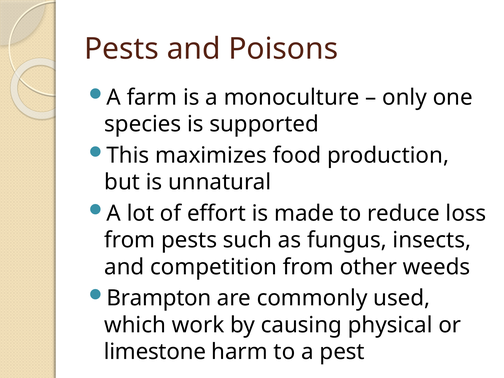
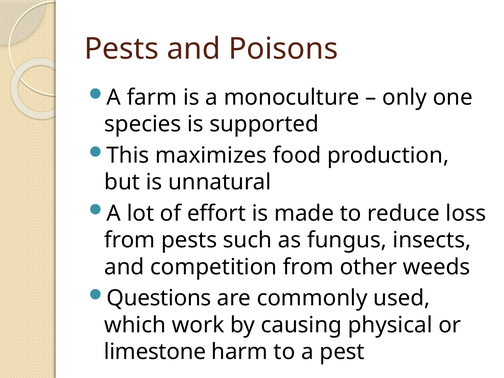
Brampton: Brampton -> Questions
